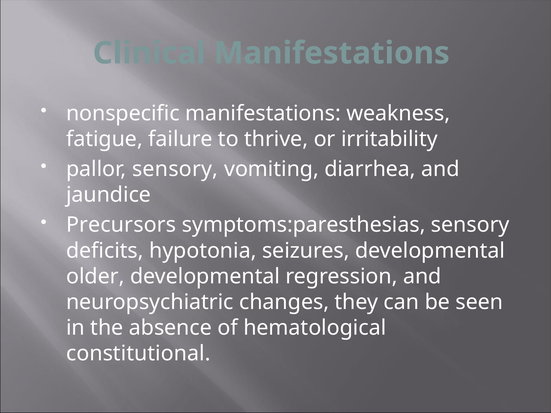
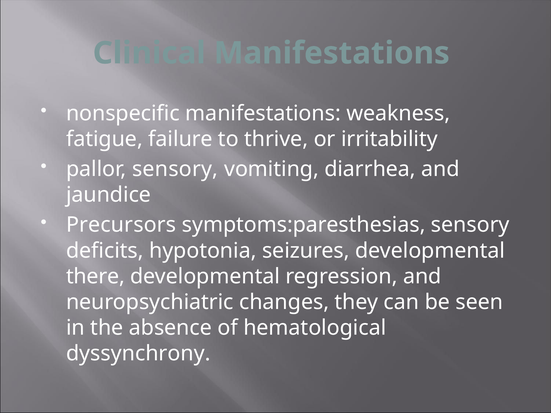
older: older -> there
constitutional: constitutional -> dyssynchrony
